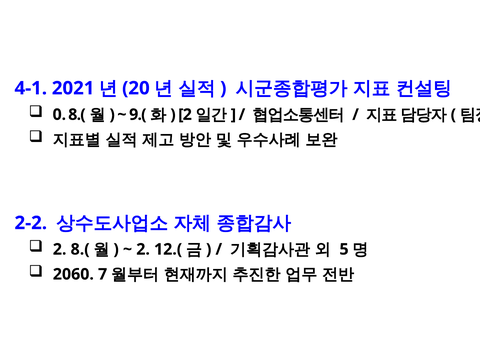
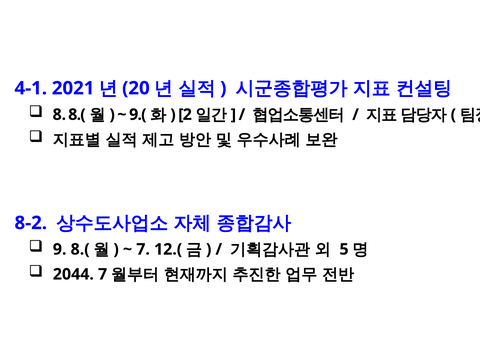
0: 0 -> 8
2-2: 2-2 -> 8-2
2 at (60, 249): 2 -> 9
2 at (143, 249): 2 -> 7
2060: 2060 -> 2044
